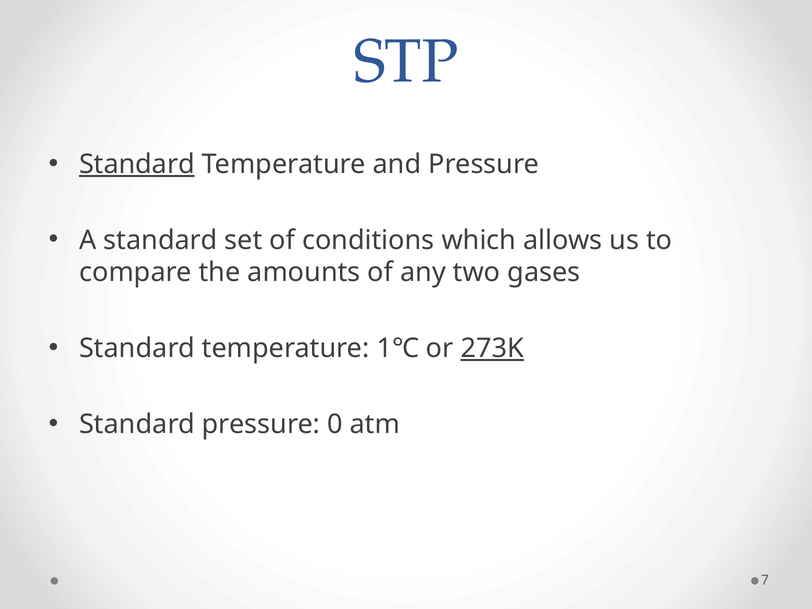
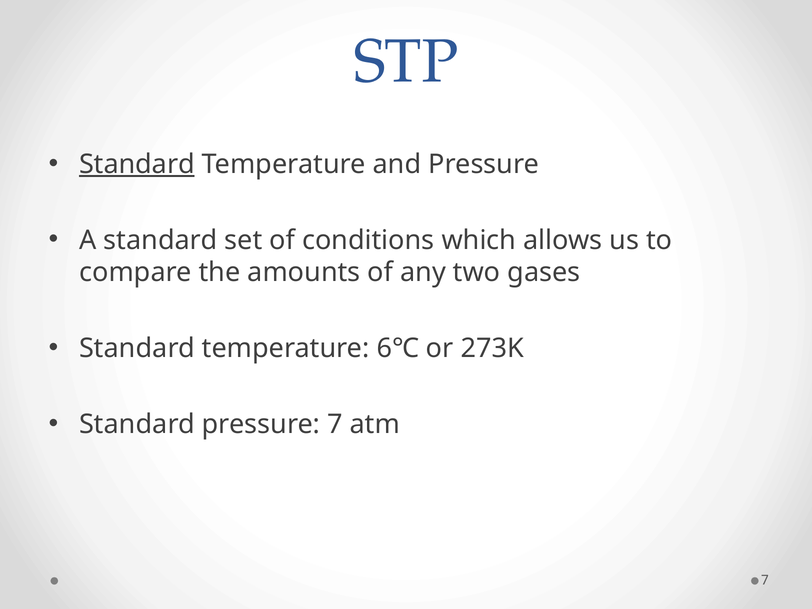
1℃: 1℃ -> 6℃
273K underline: present -> none
pressure 0: 0 -> 7
